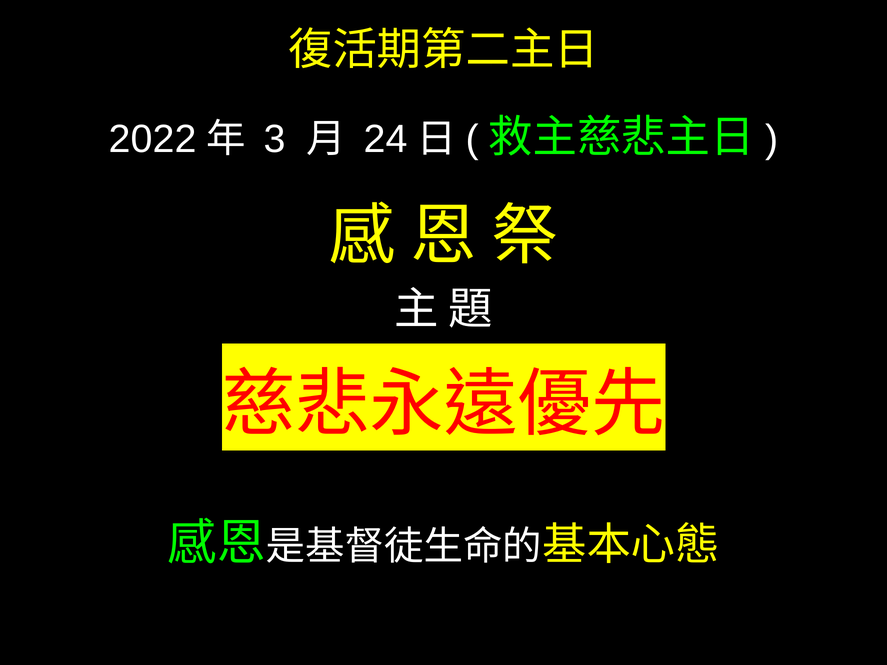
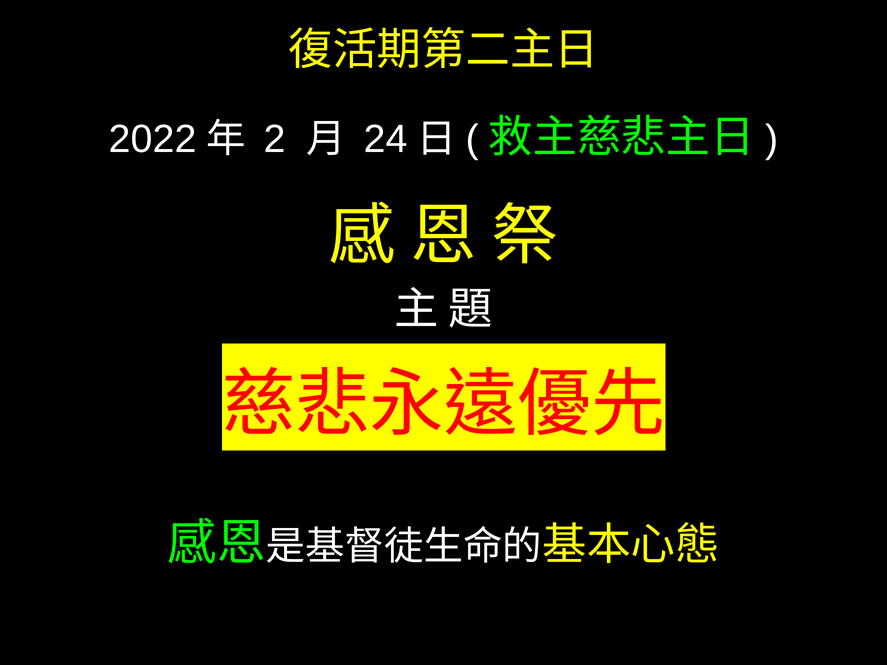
3: 3 -> 2
